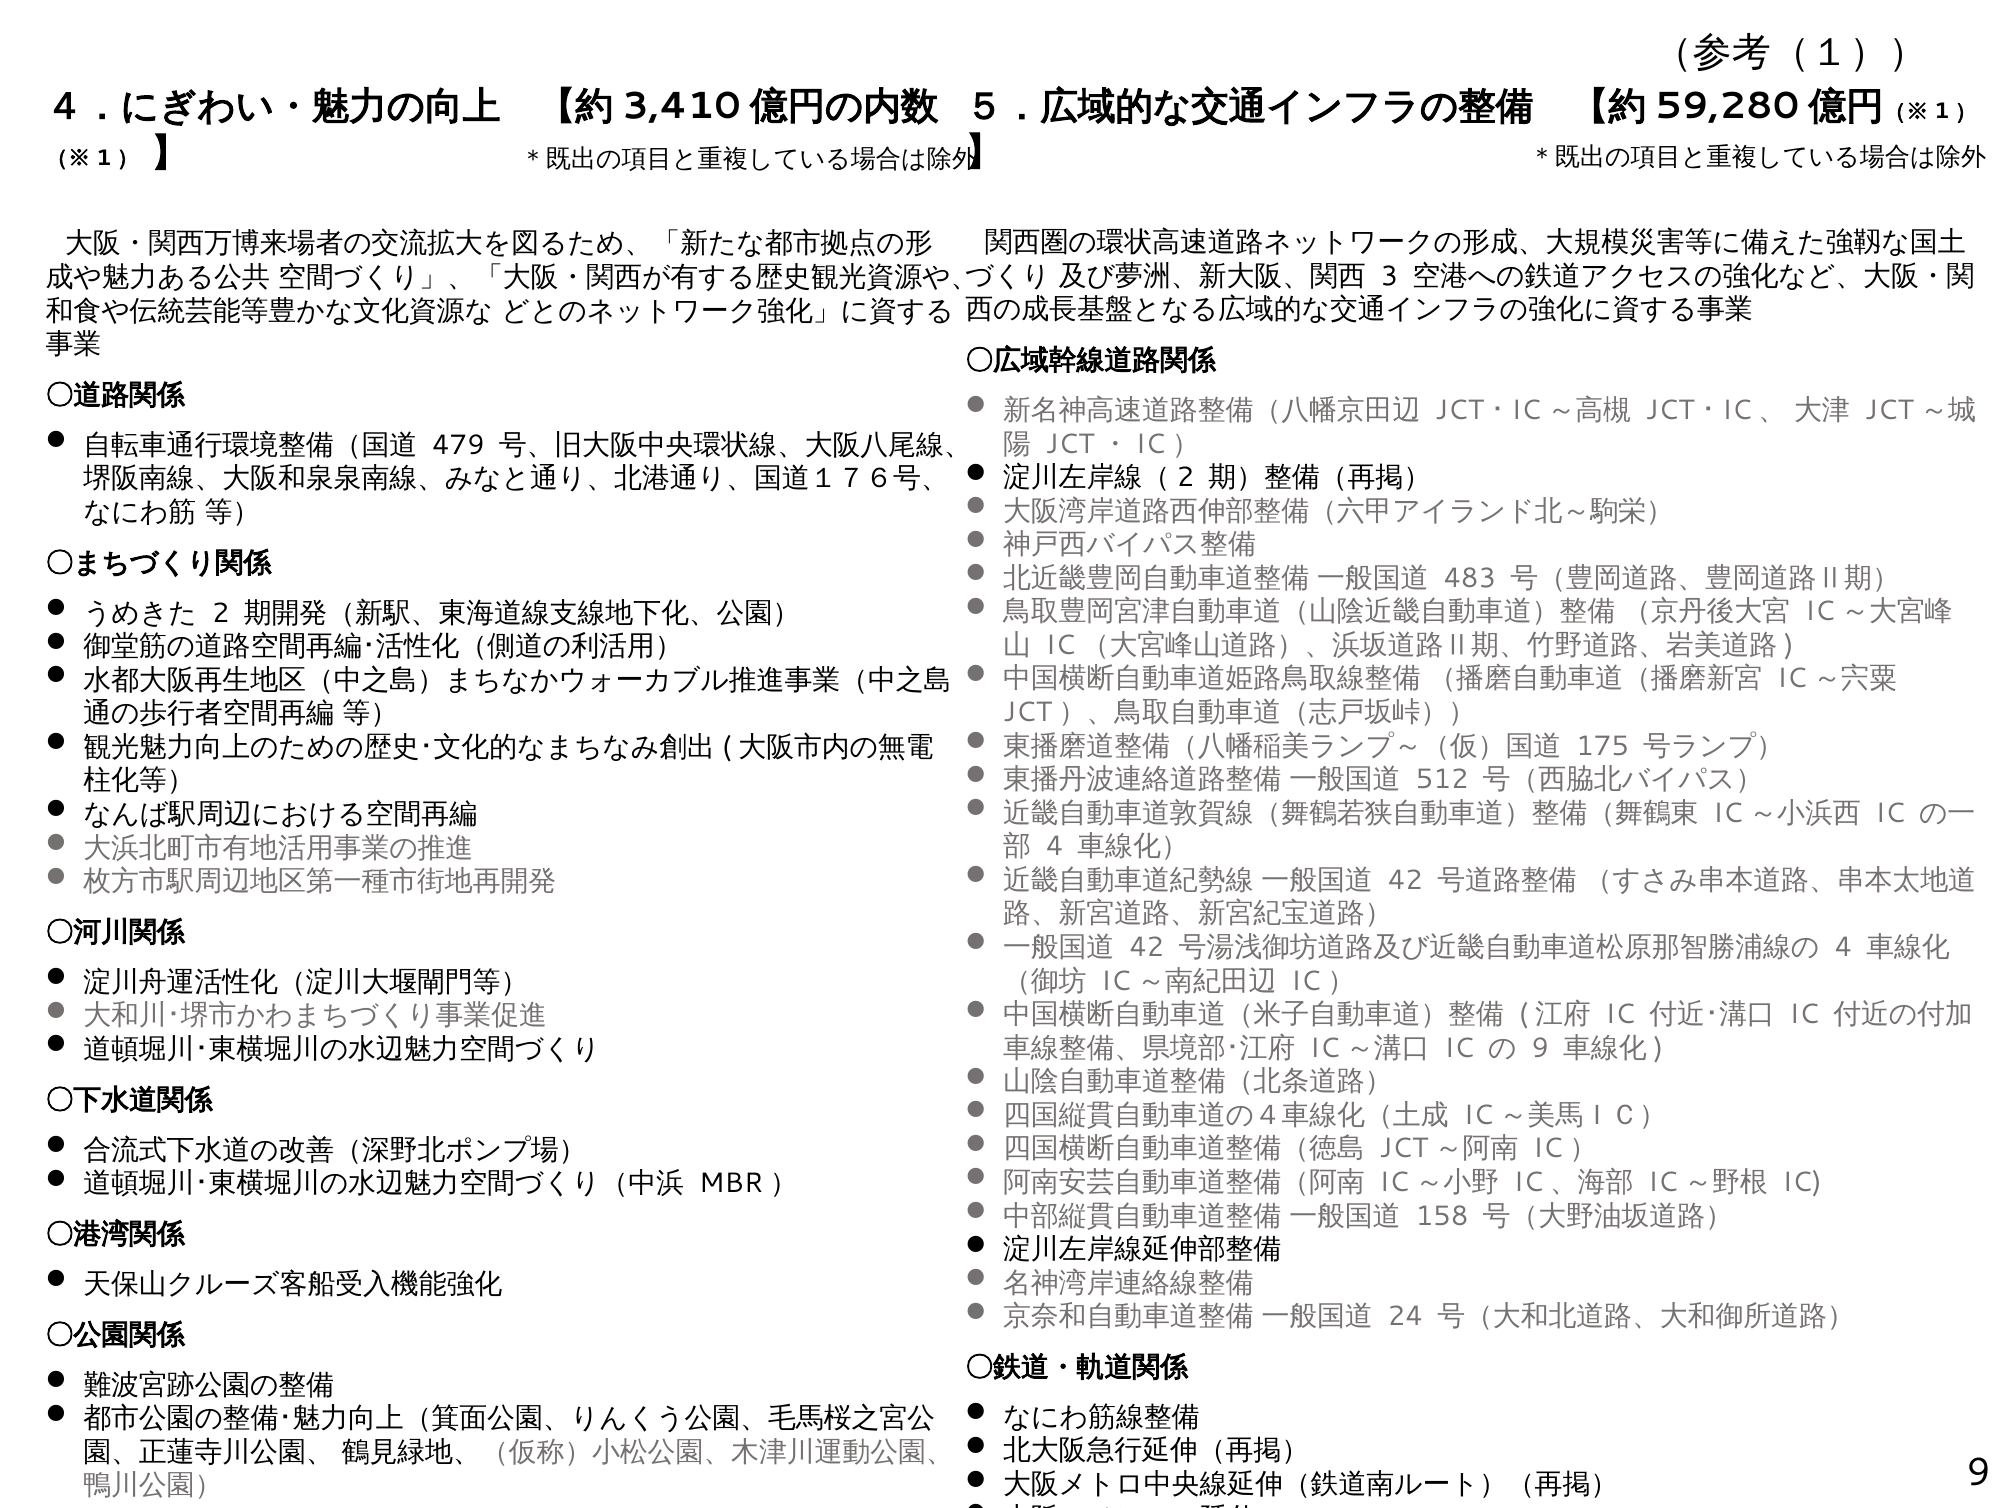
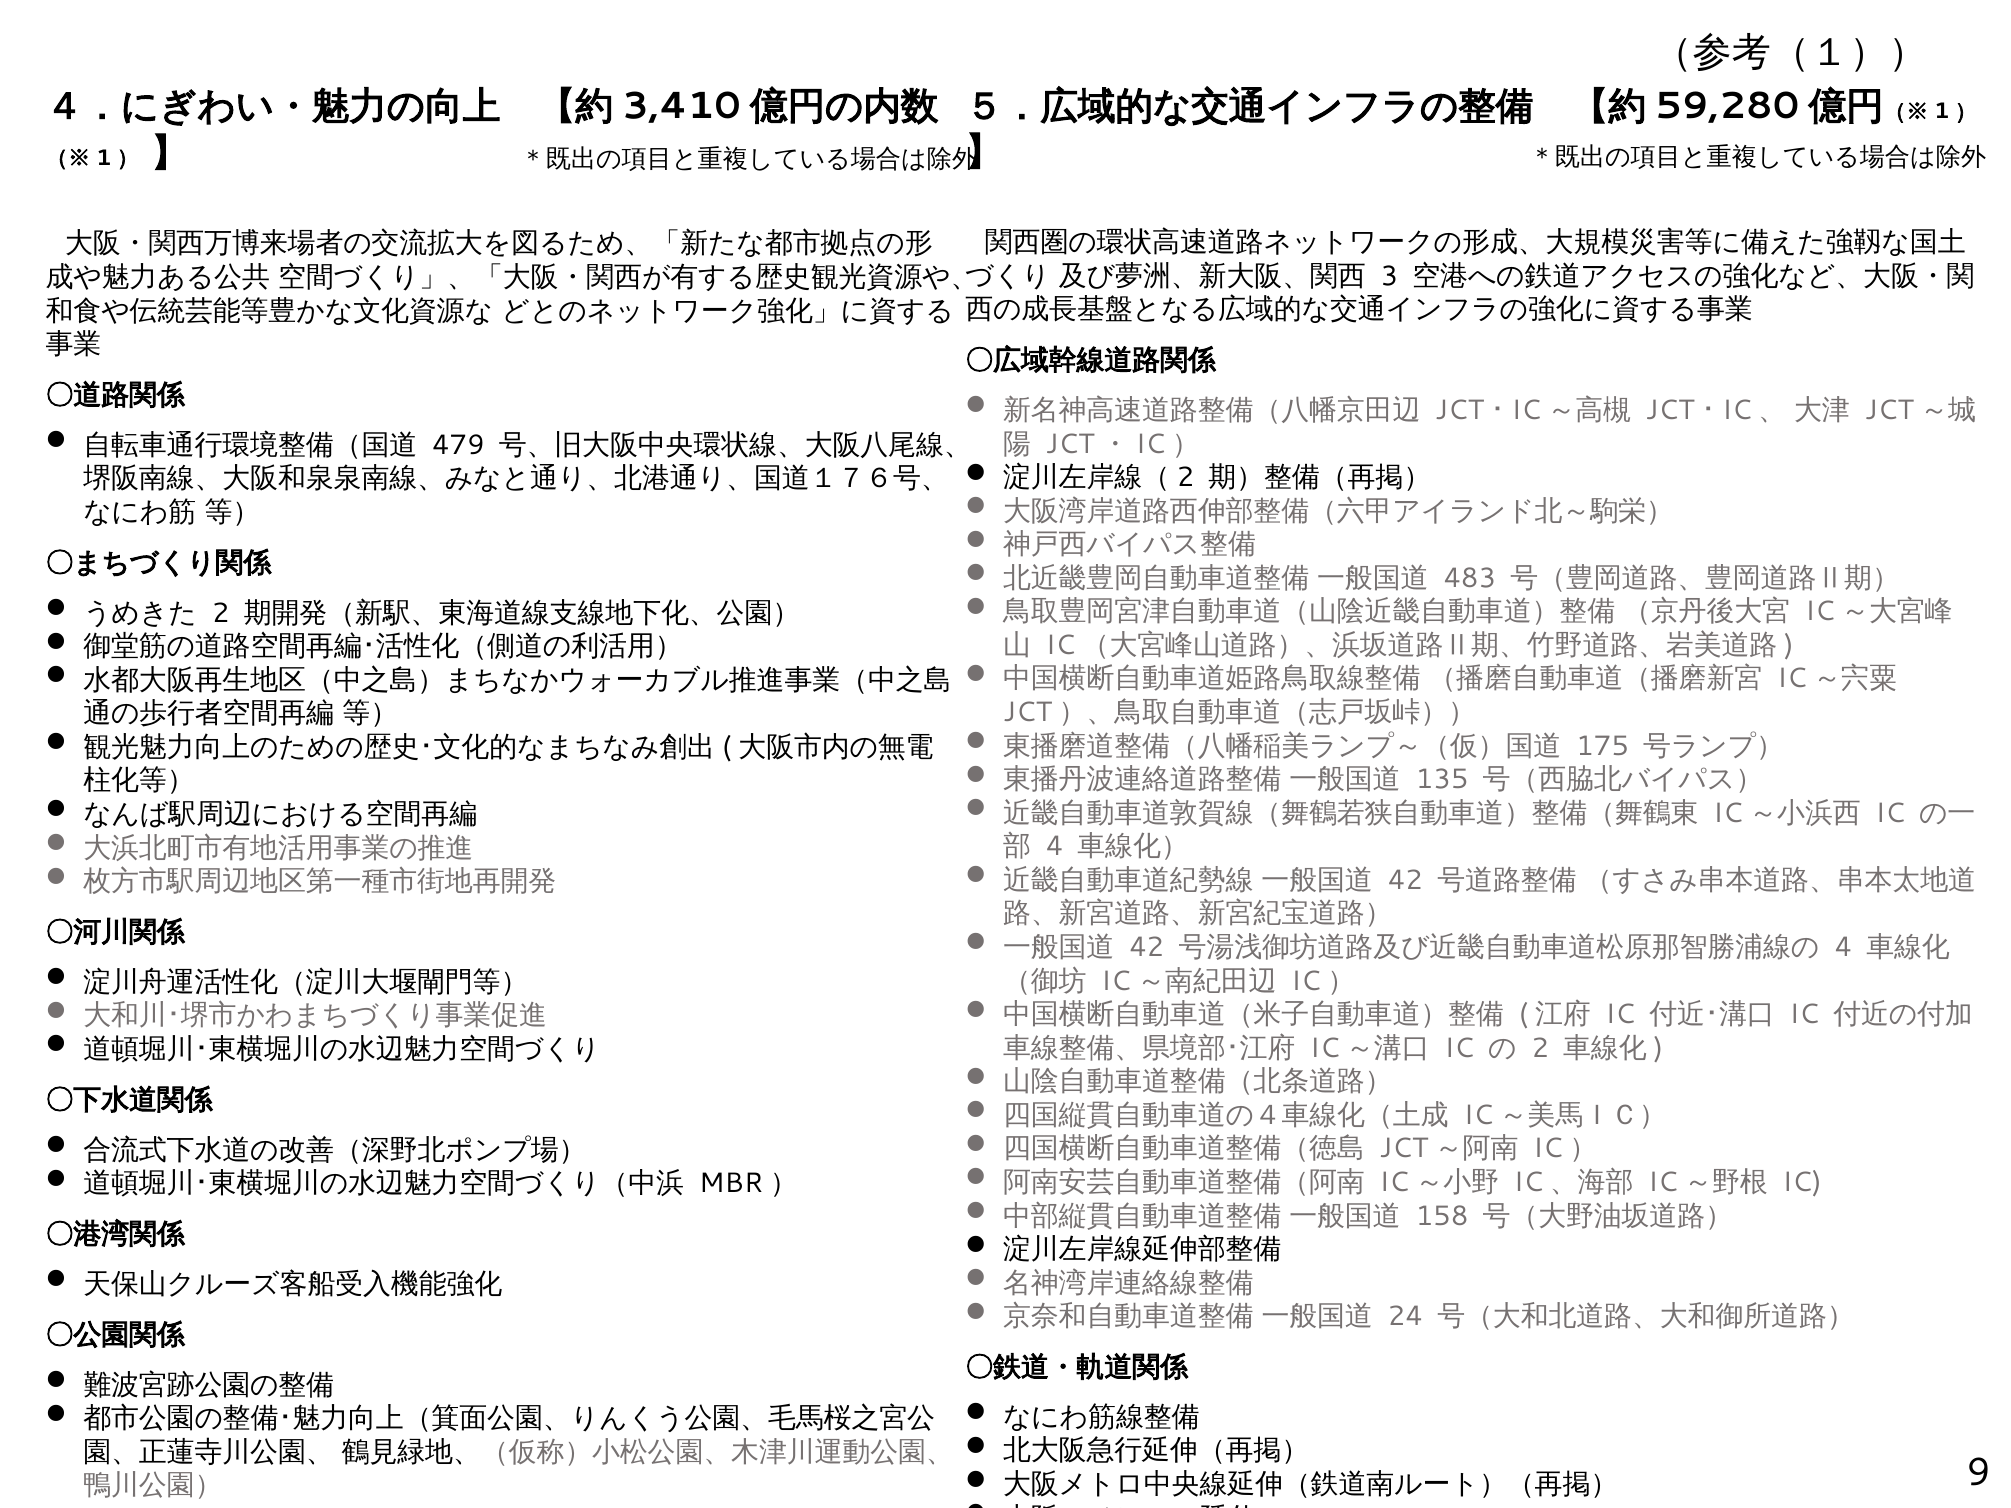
512: 512 -> 135
9 at (1540, 1048): 9 -> 2
